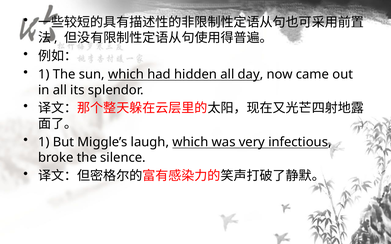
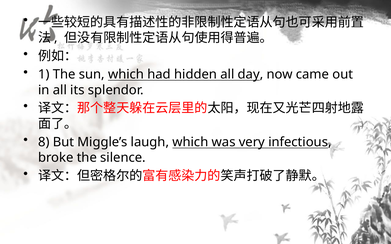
1 at (44, 142): 1 -> 8
